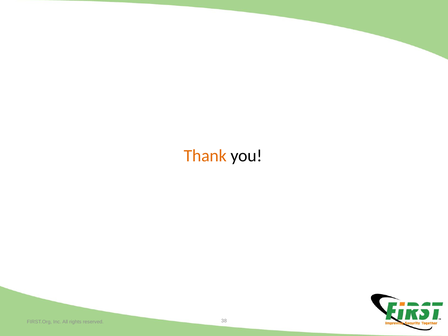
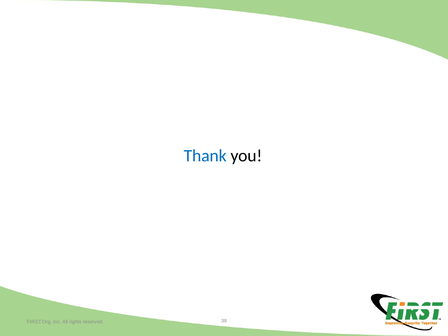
Thank colour: orange -> blue
